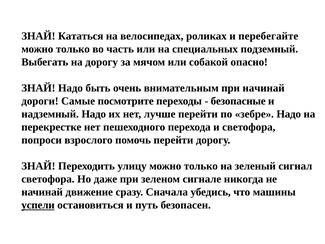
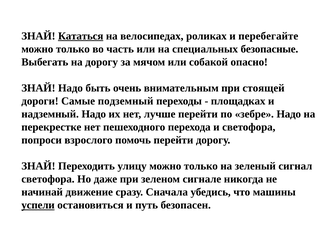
Кататься underline: none -> present
подземный: подземный -> безопасные
при начинай: начинай -> стоящей
посмотрите: посмотрите -> подземный
безопасные: безопасные -> площадках
